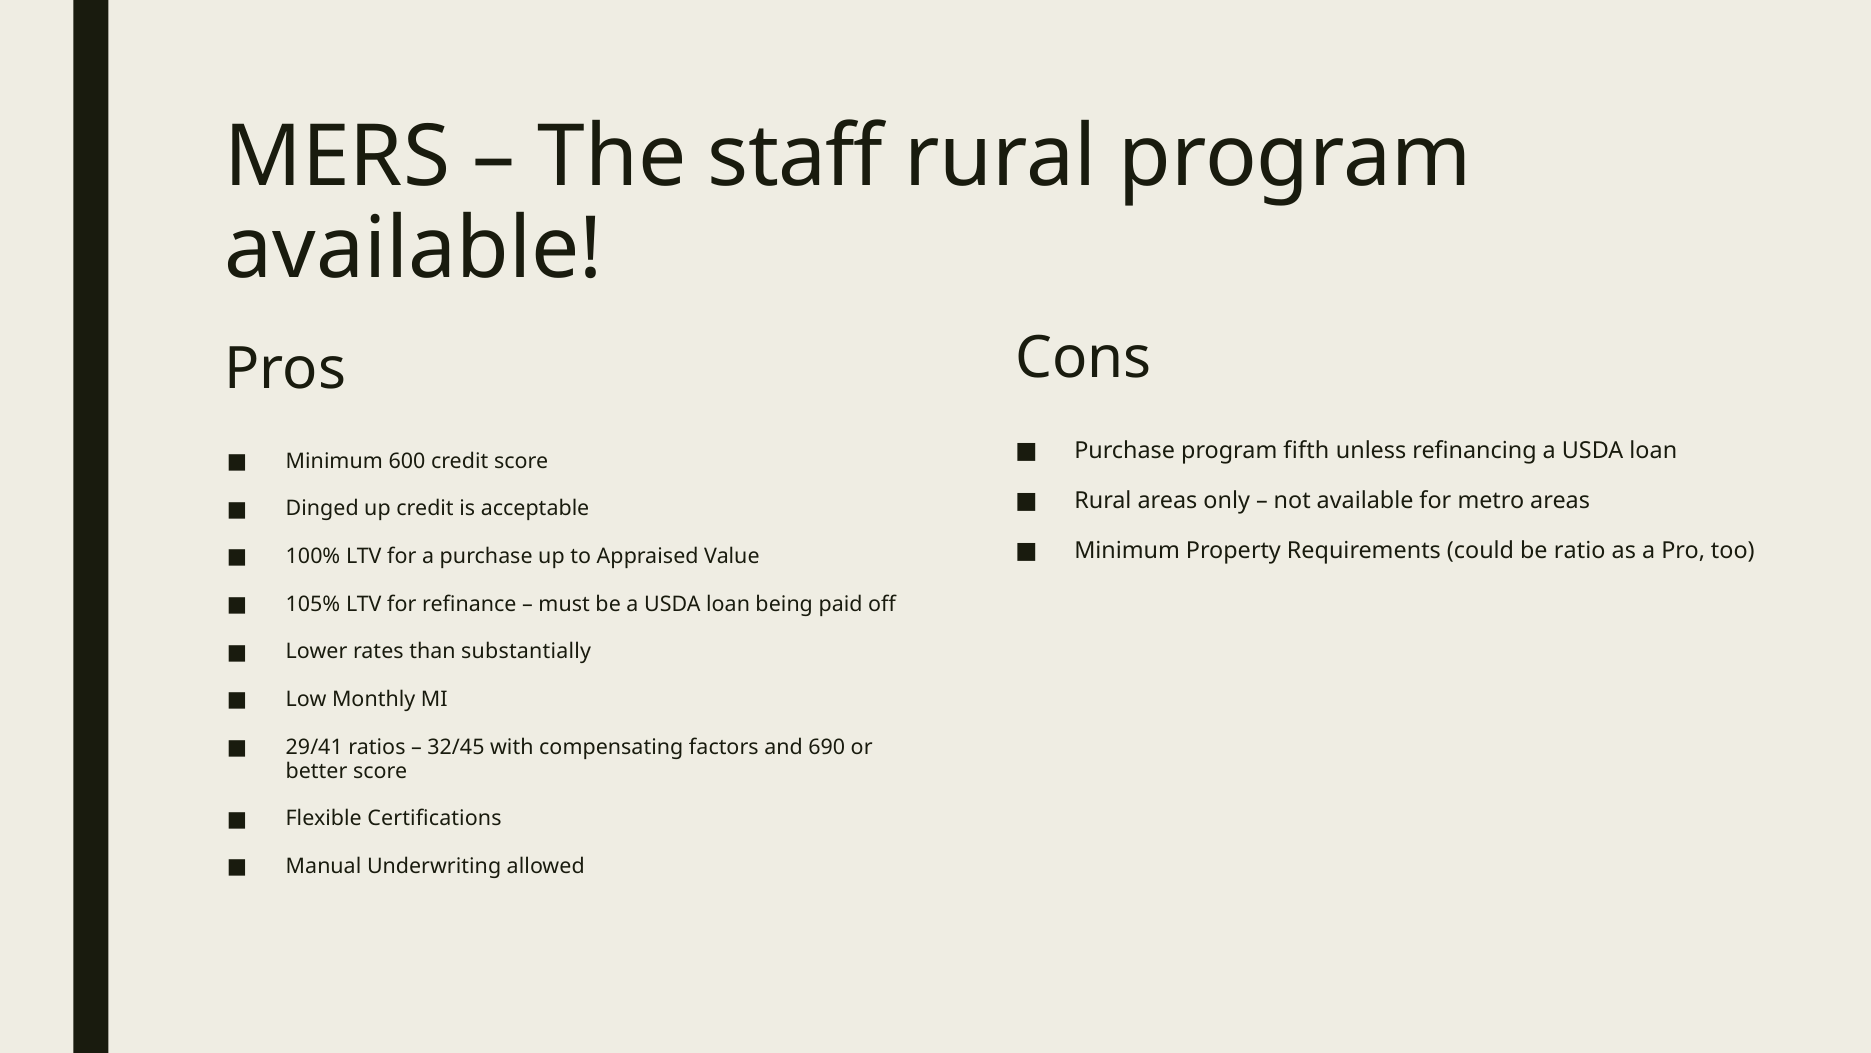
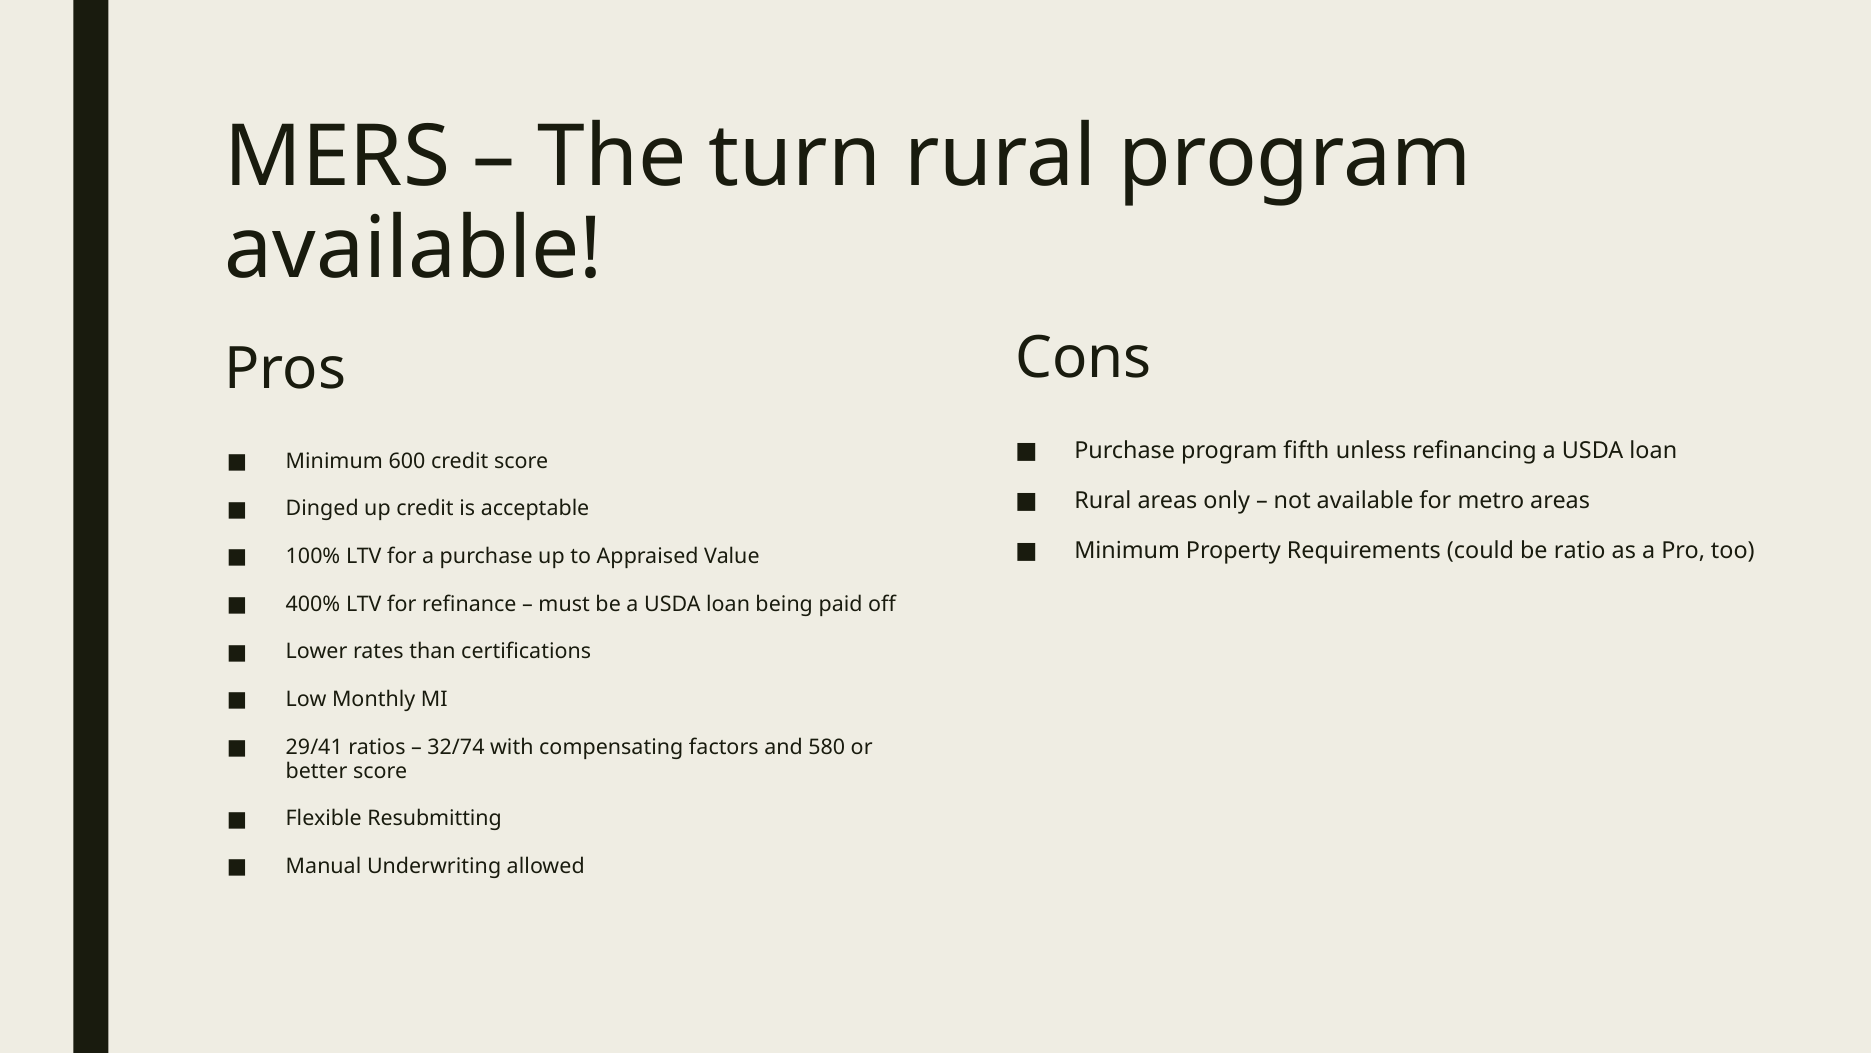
staff: staff -> turn
105%: 105% -> 400%
substantially: substantially -> certifications
32/45: 32/45 -> 32/74
690: 690 -> 580
Certifications: Certifications -> Resubmitting
